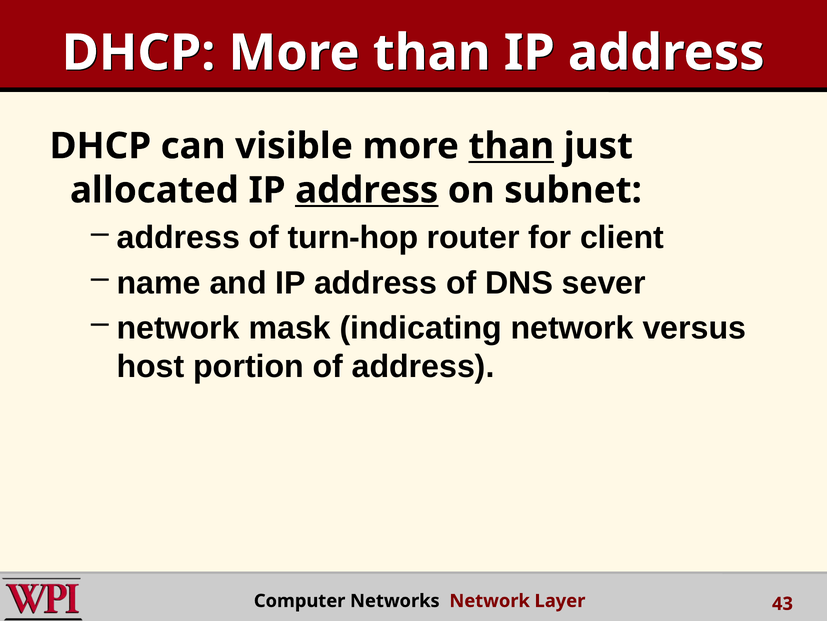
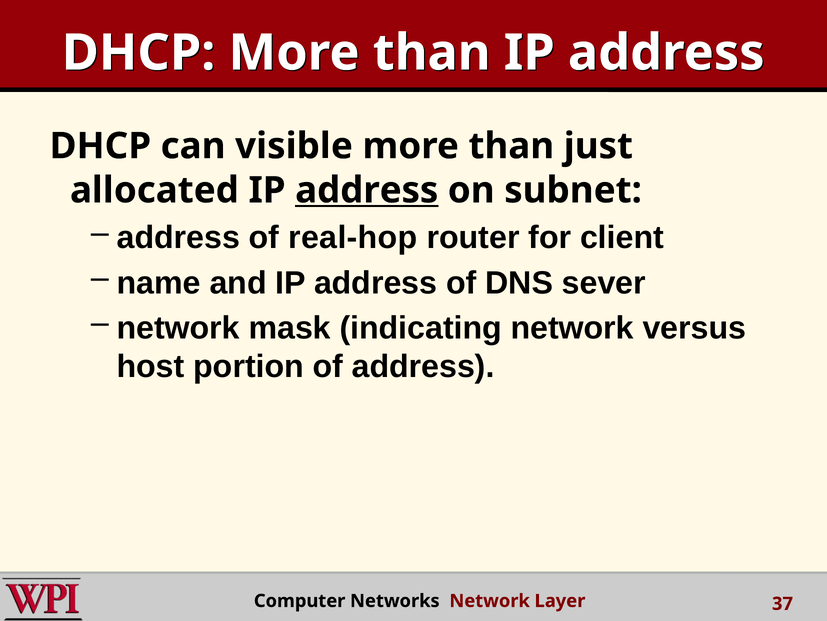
than at (511, 146) underline: present -> none
turn-hop: turn-hop -> real-hop
43: 43 -> 37
